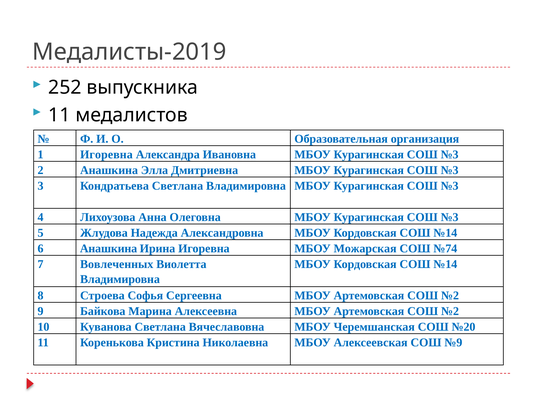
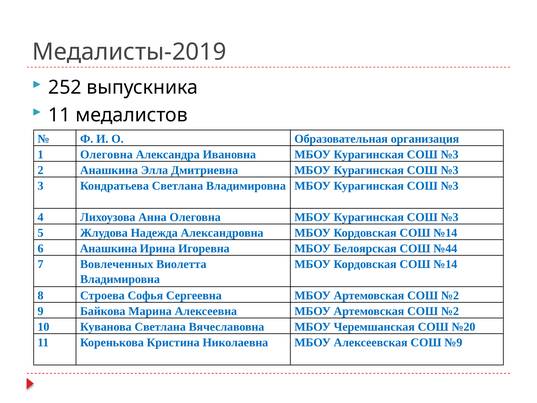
1 Игоревна: Игоревна -> Олеговна
Можарская: Можарская -> Белоярская
№74: №74 -> №44
